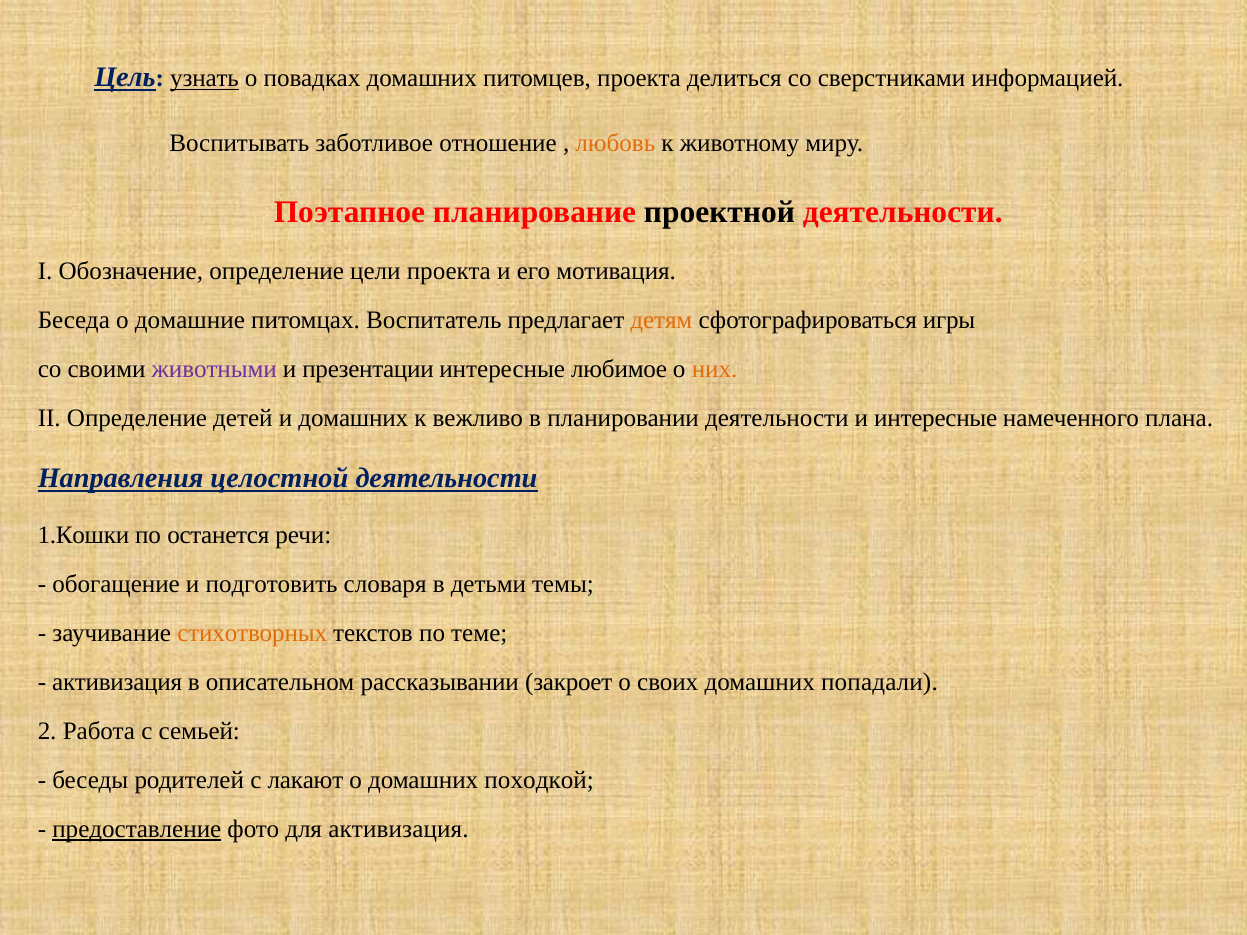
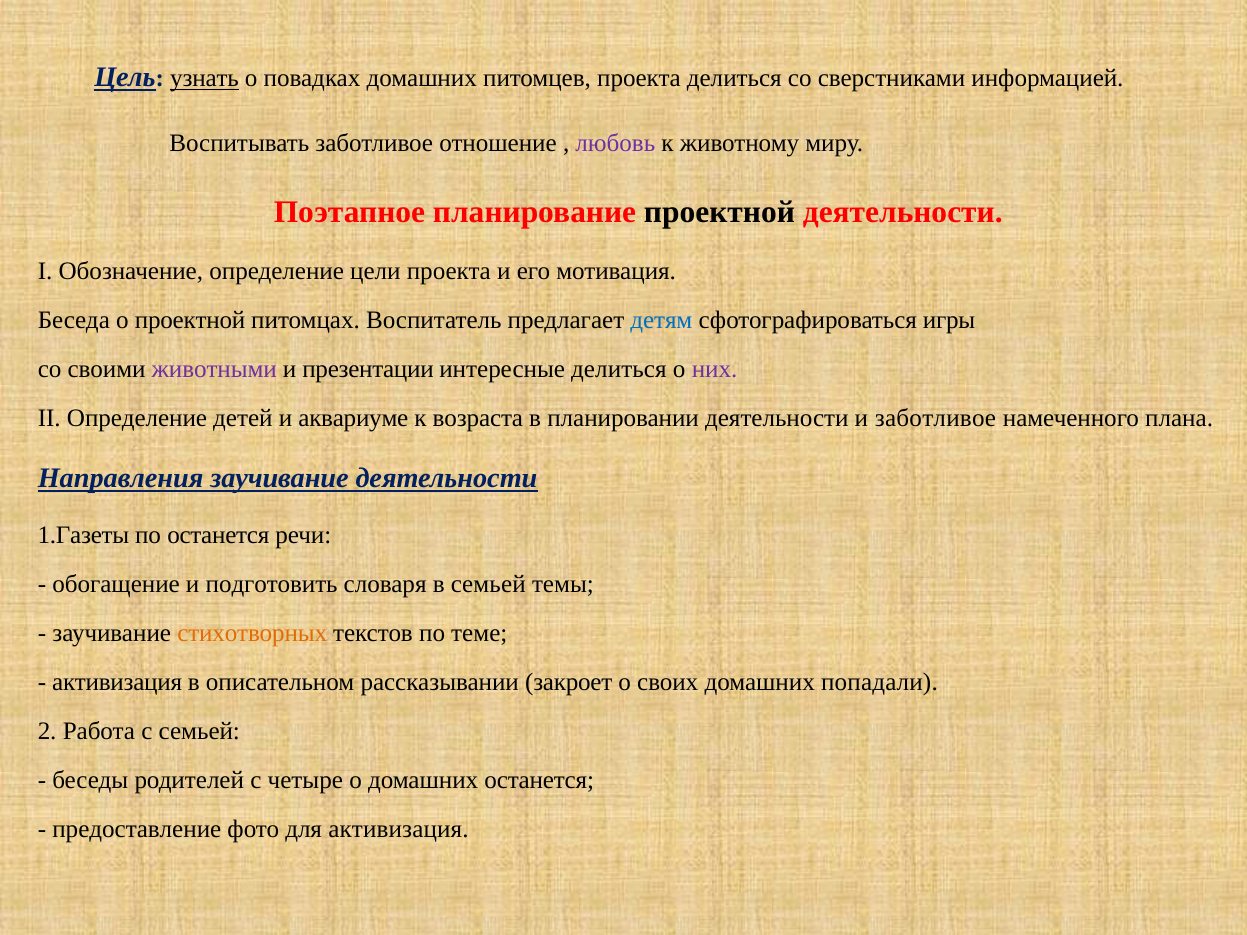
любовь colour: orange -> purple
о домашние: домашние -> проектной
детям colour: orange -> blue
интересные любимое: любимое -> делиться
них colour: orange -> purple
и домашних: домашних -> аквариуме
вежливо: вежливо -> возраста
и интересные: интересные -> заботливое
Направления целостной: целостной -> заучивание
1.Кошки: 1.Кошки -> 1.Газеты
в детьми: детьми -> семьей
лакают: лакают -> четыре
домашних походкой: походкой -> останется
предоставление underline: present -> none
